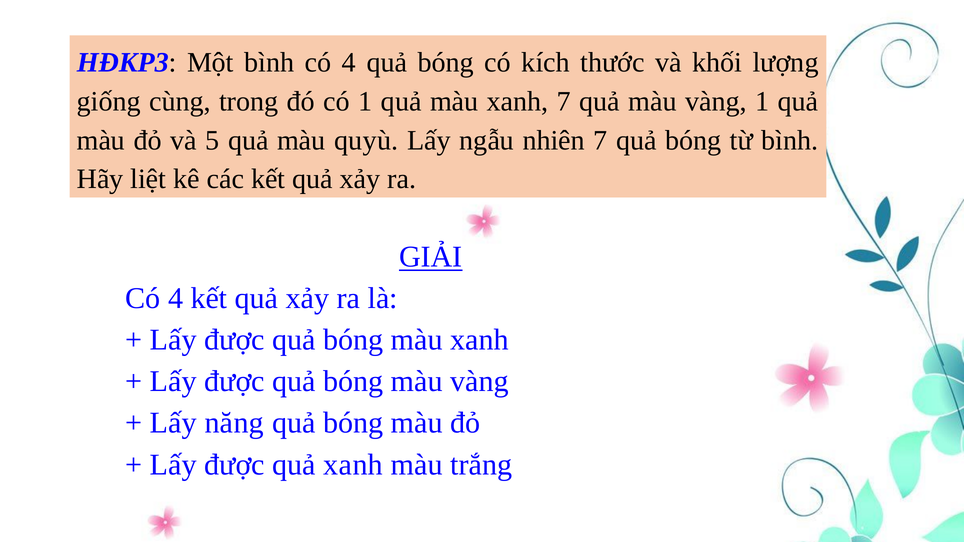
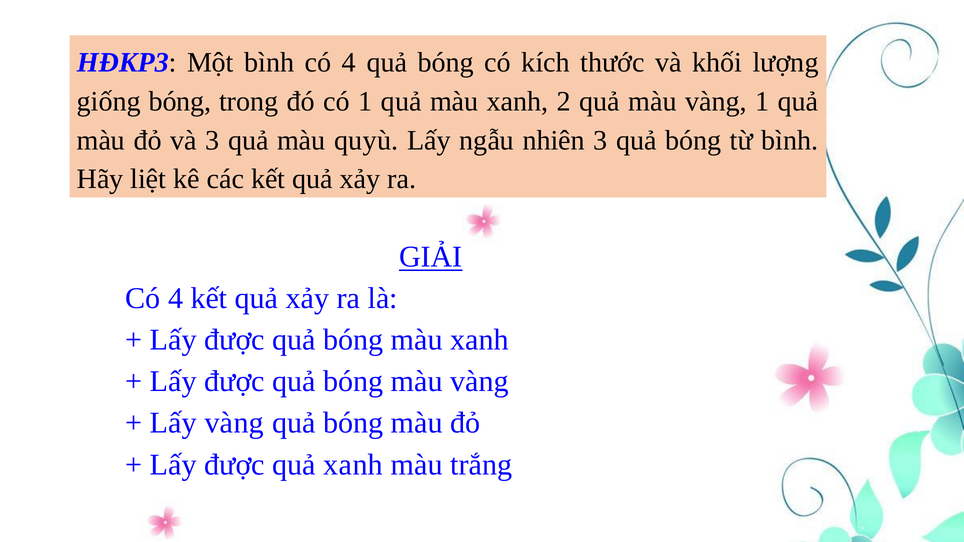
giống cùng: cùng -> bóng
xanh 7: 7 -> 2
và 5: 5 -> 3
nhiên 7: 7 -> 3
Lấy năng: năng -> vàng
